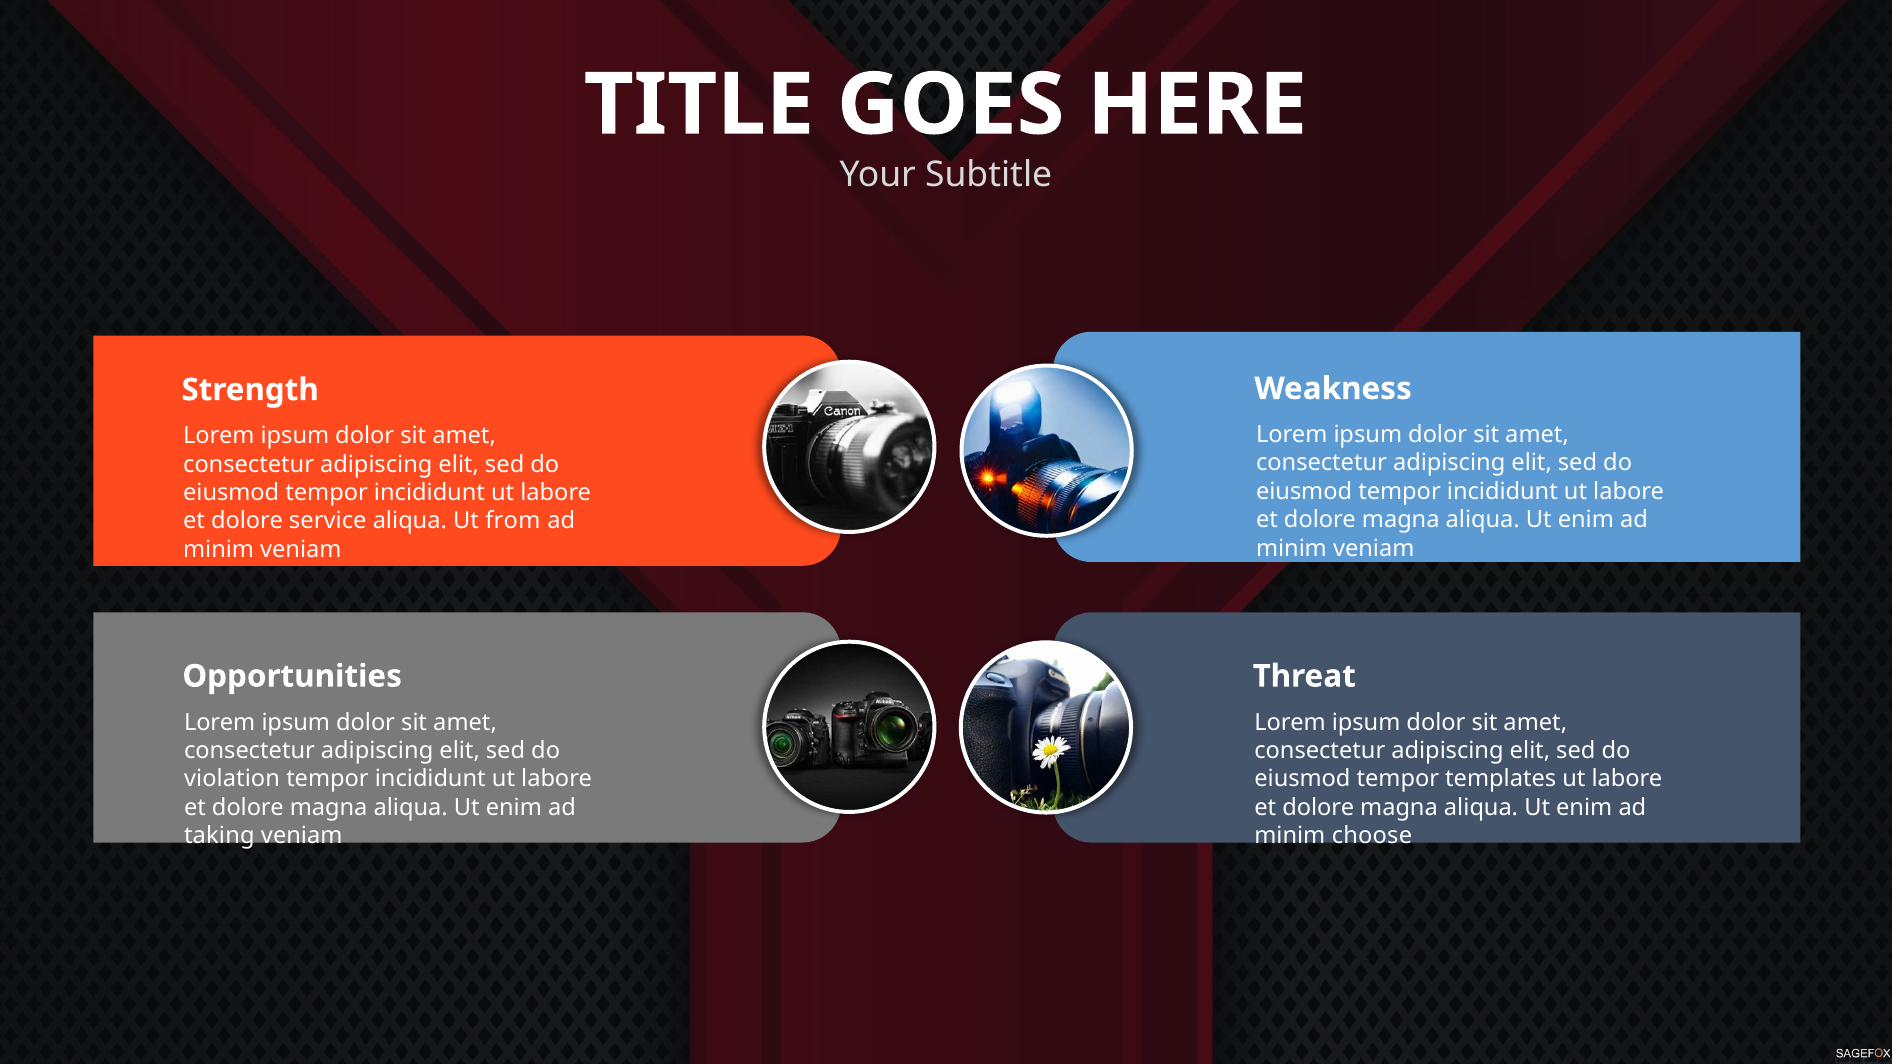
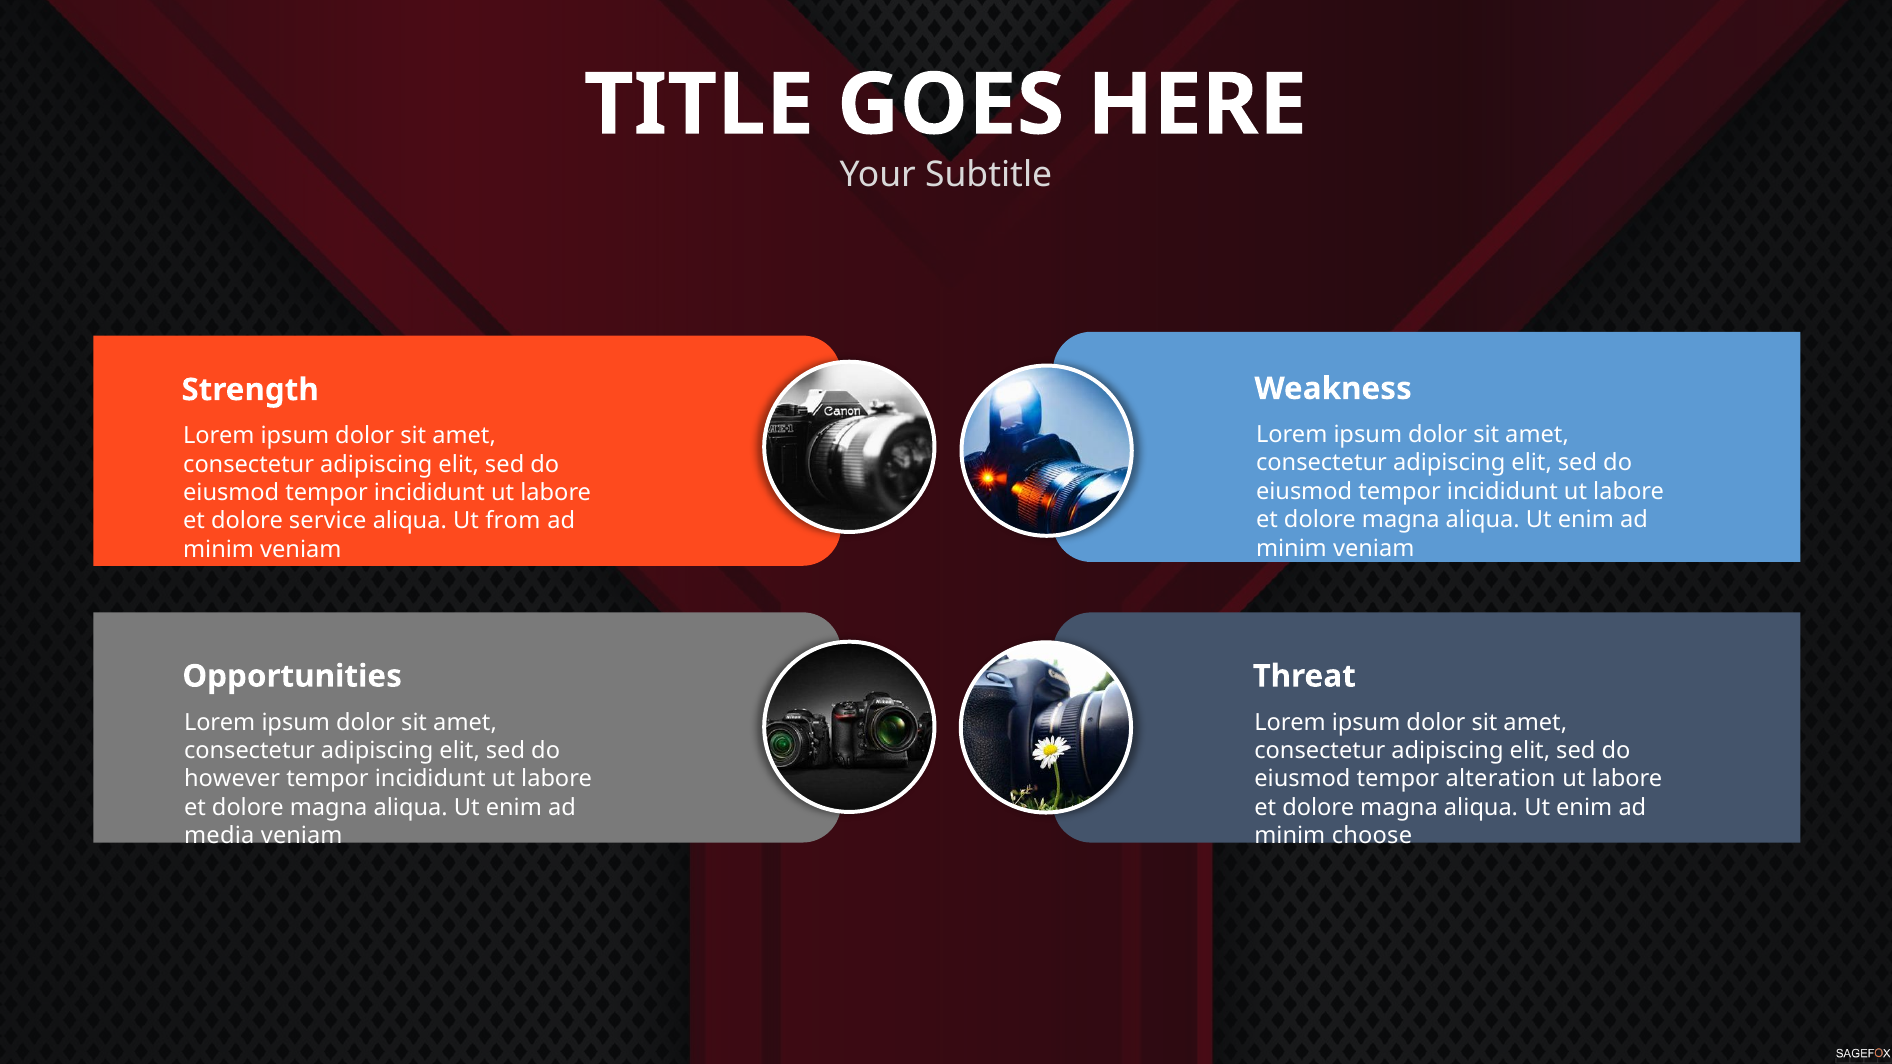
violation: violation -> however
templates: templates -> alteration
taking: taking -> media
